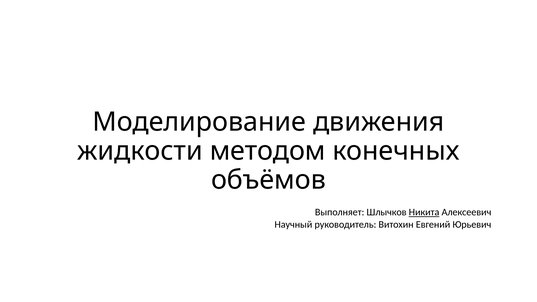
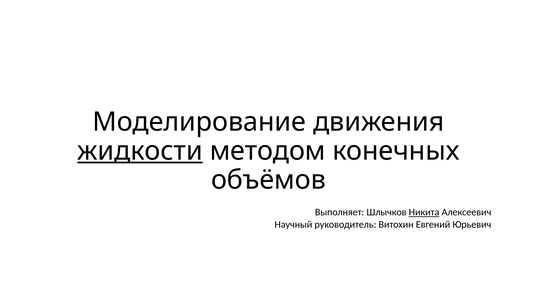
жидкости underline: none -> present
